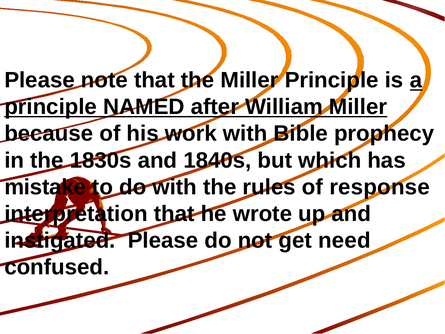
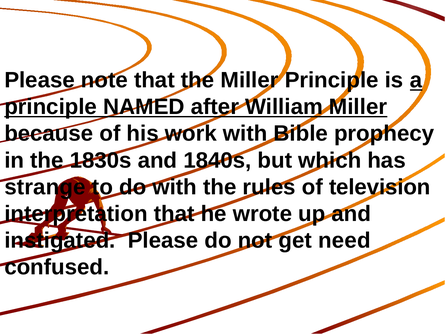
mistake: mistake -> strange
response: response -> television
